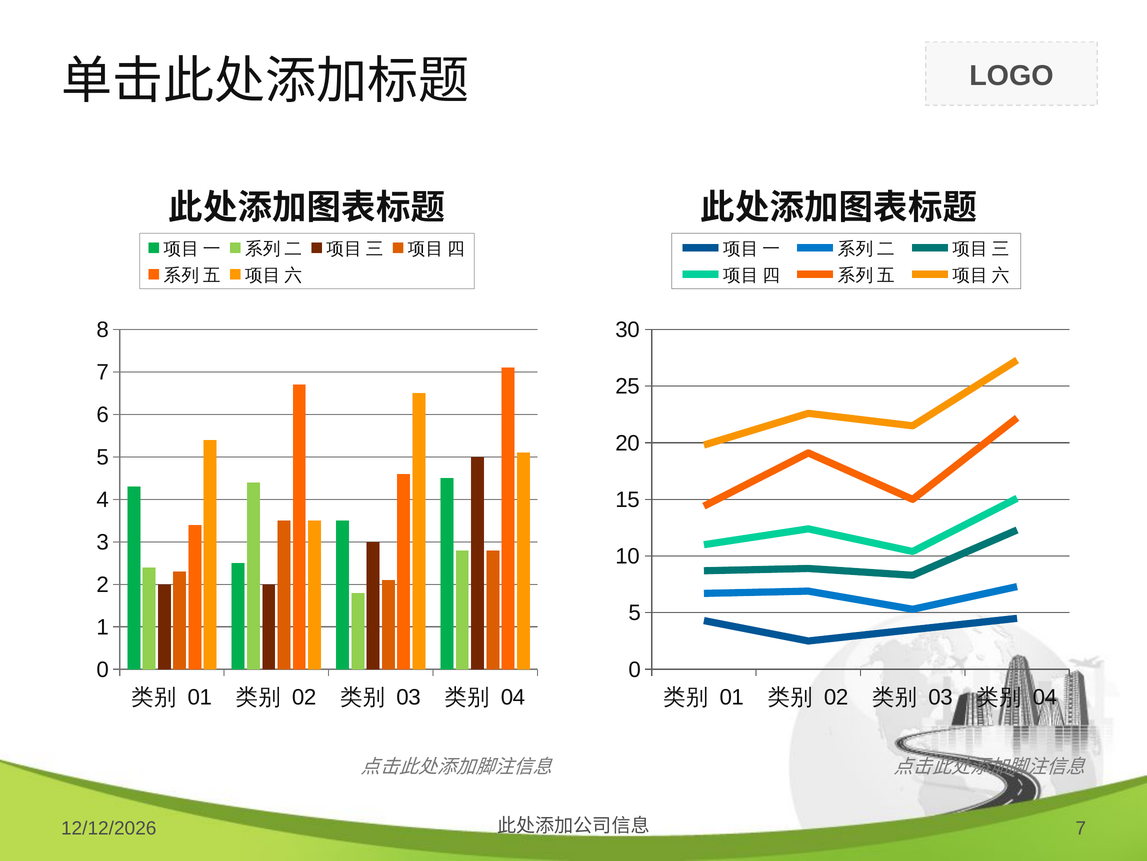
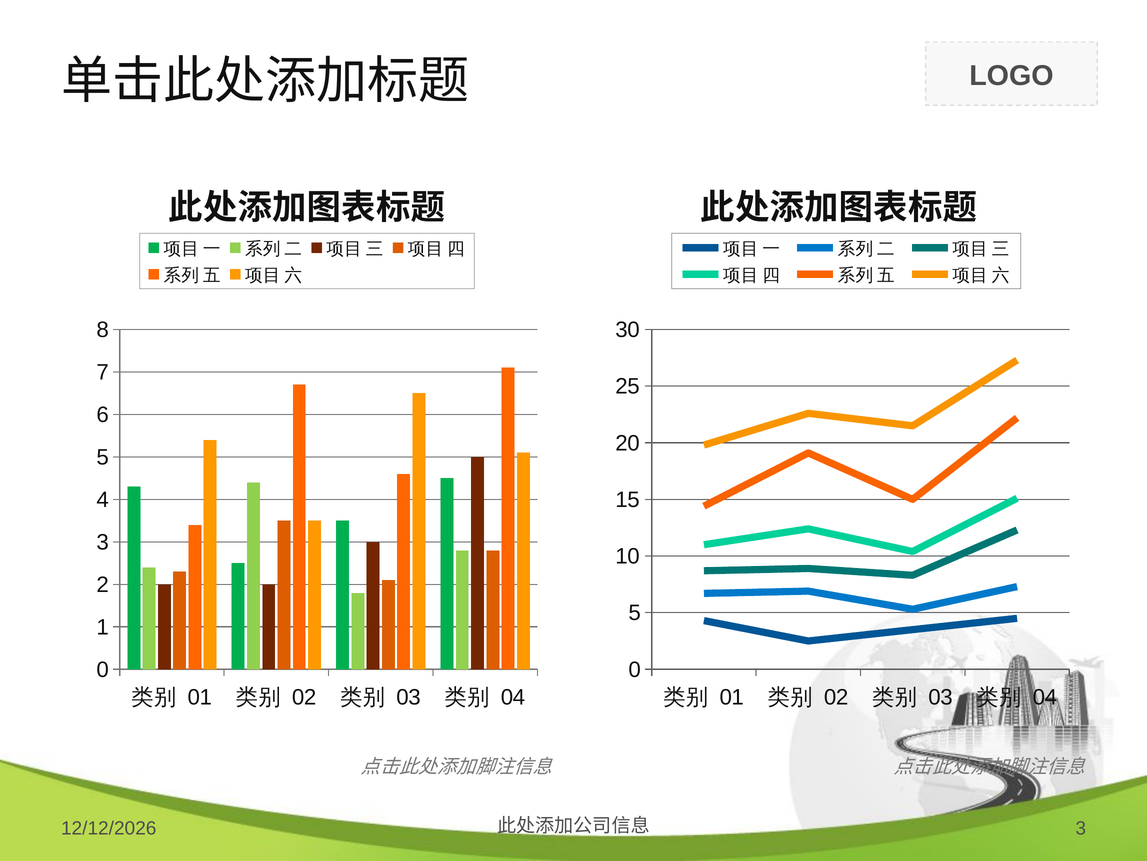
7 at (1081, 828): 7 -> 3
